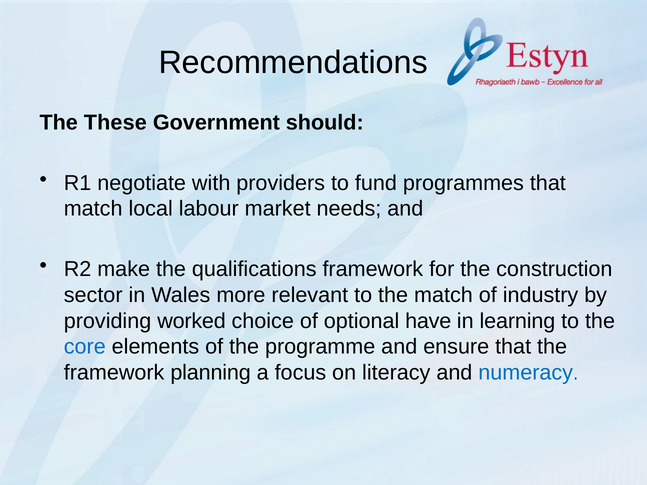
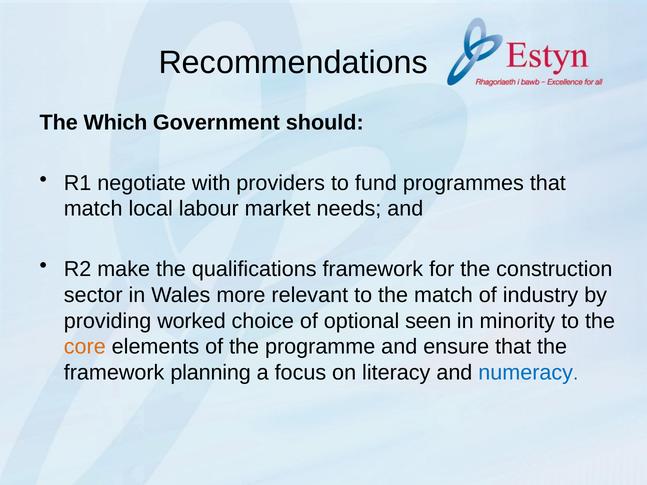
These: These -> Which
have: have -> seen
learning: learning -> minority
core colour: blue -> orange
